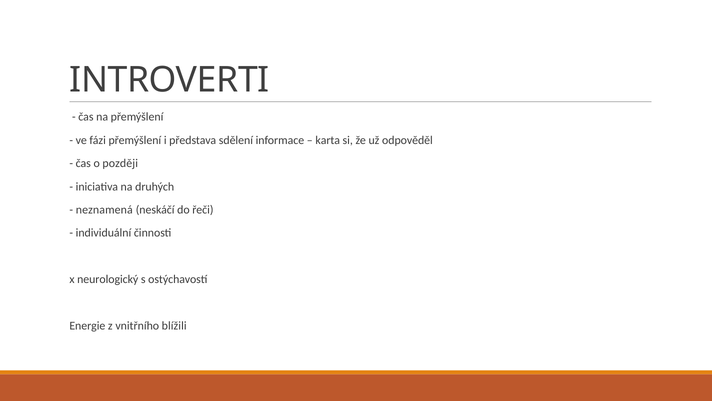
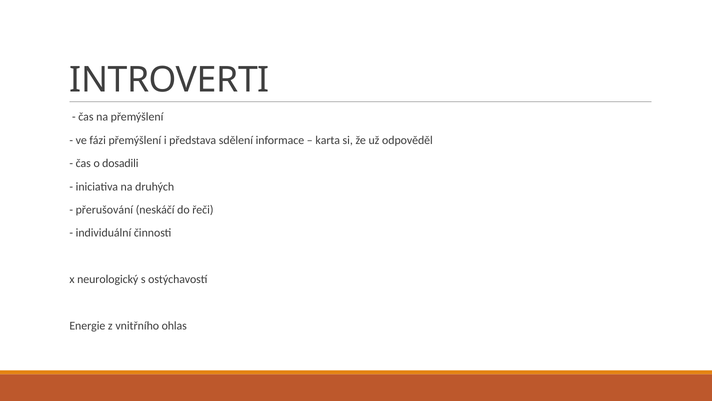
později: později -> dosadili
neznamená: neznamená -> přerušování
blížili: blížili -> ohlas
